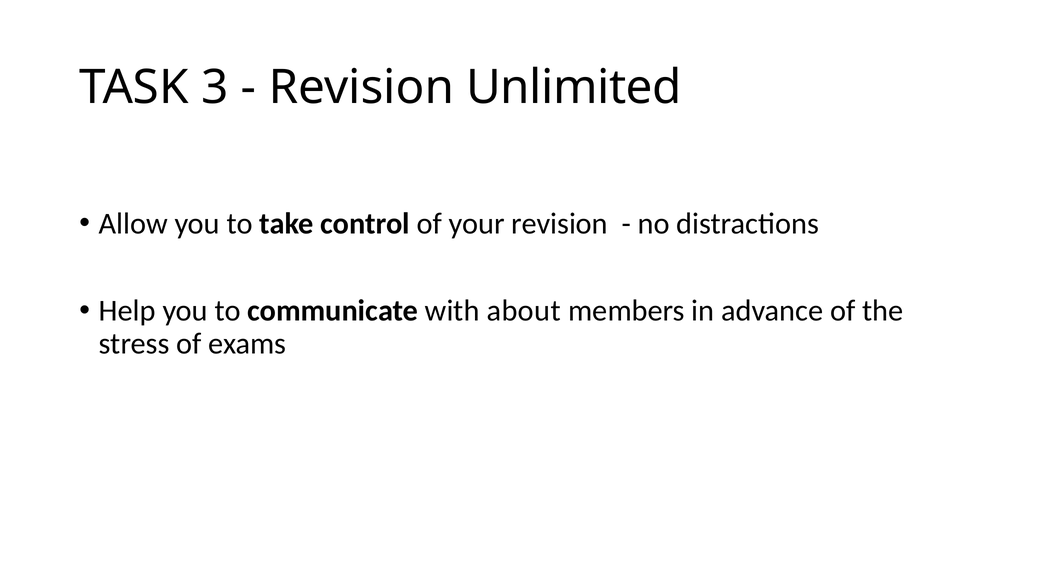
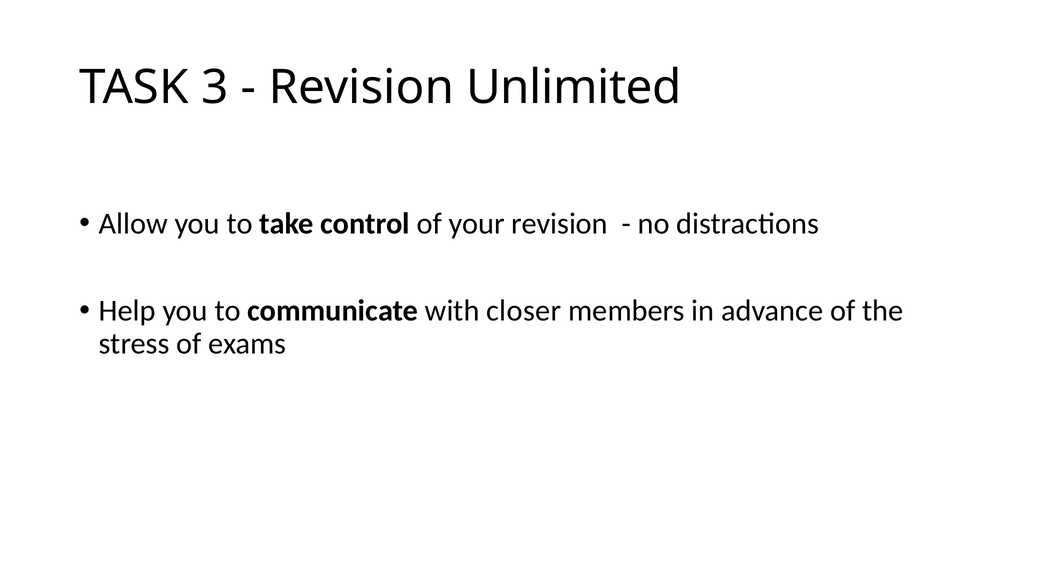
about: about -> closer
